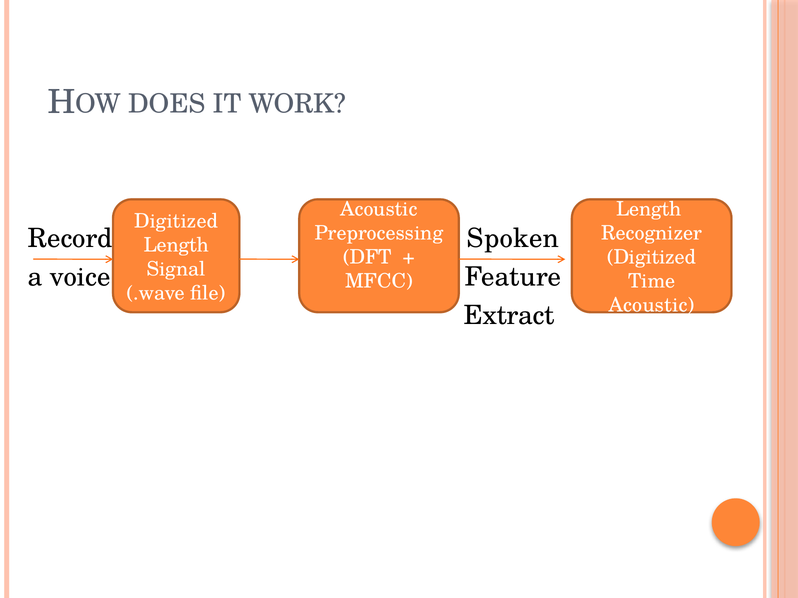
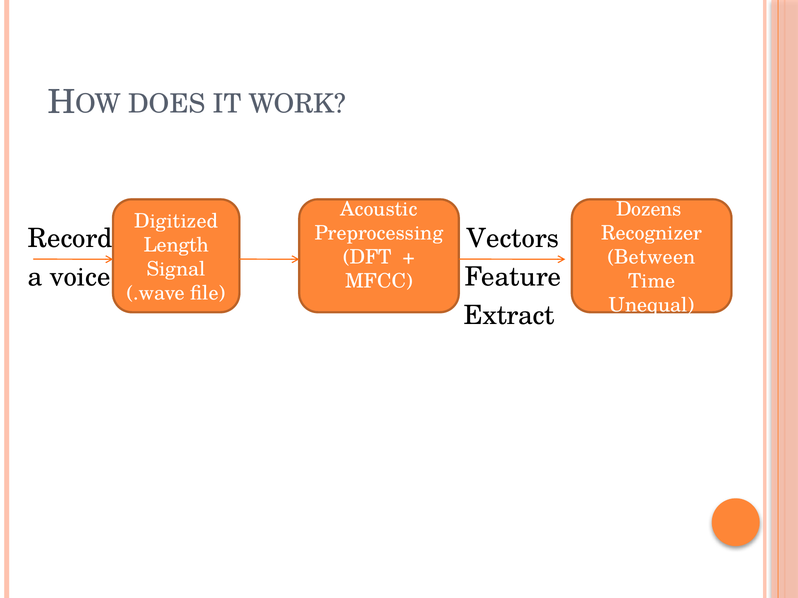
Length at (649, 209): Length -> Dozens
Spoken: Spoken -> Vectors
Digitized at (652, 257): Digitized -> Between
Acoustic at (652, 305): Acoustic -> Unequal
